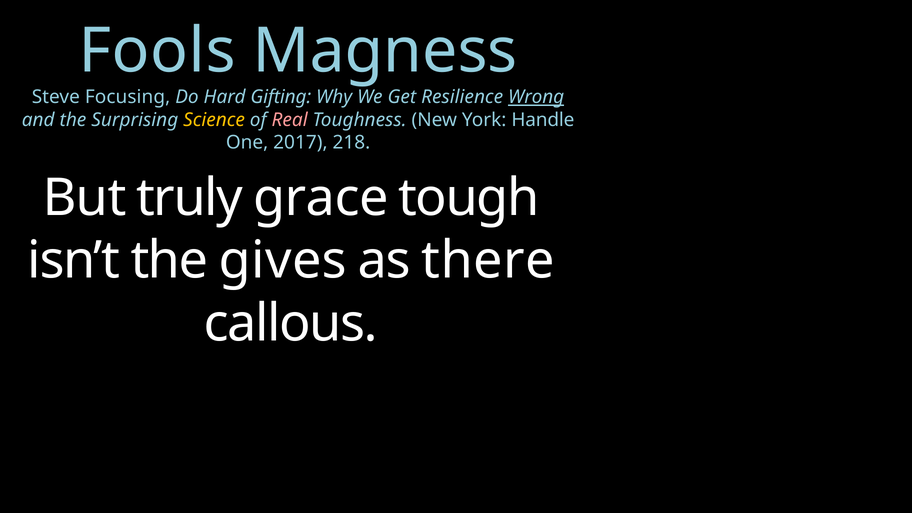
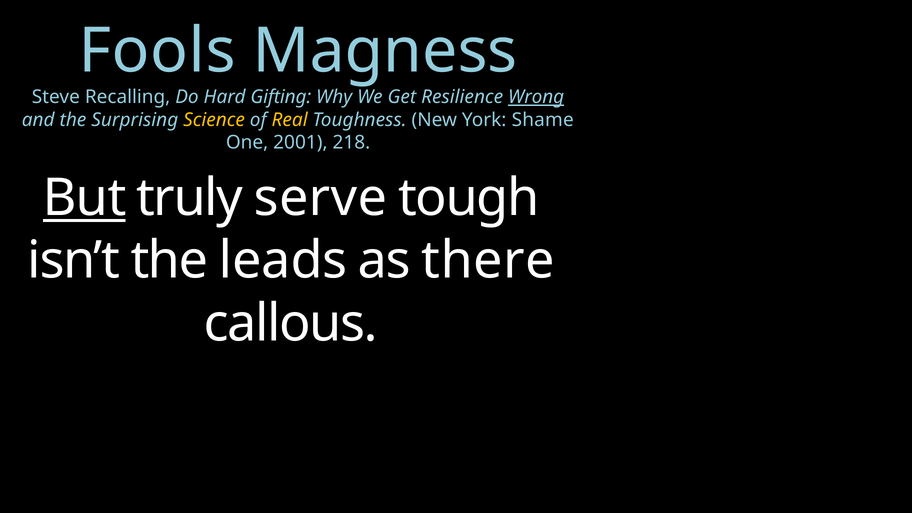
Focusing: Focusing -> Recalling
Real colour: pink -> yellow
Handle: Handle -> Shame
2017: 2017 -> 2001
But underline: none -> present
grace: grace -> serve
gives: gives -> leads
